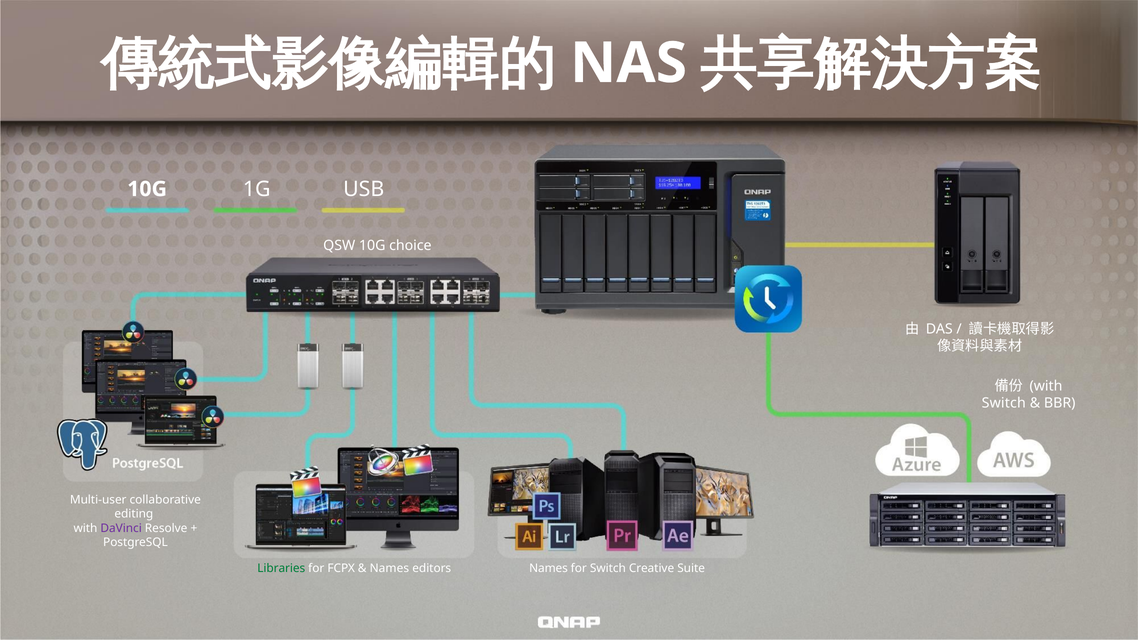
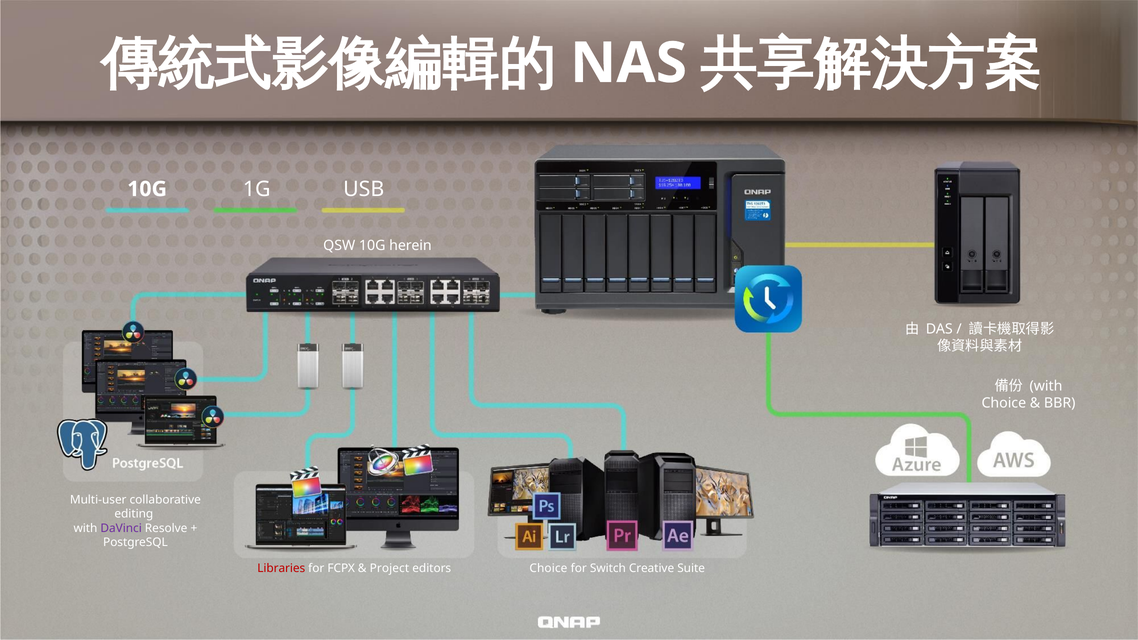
choice: choice -> herein
Switch at (1004, 403): Switch -> Choice
Libraries colour: green -> red
Names at (389, 569): Names -> Project
editors Names: Names -> Choice
